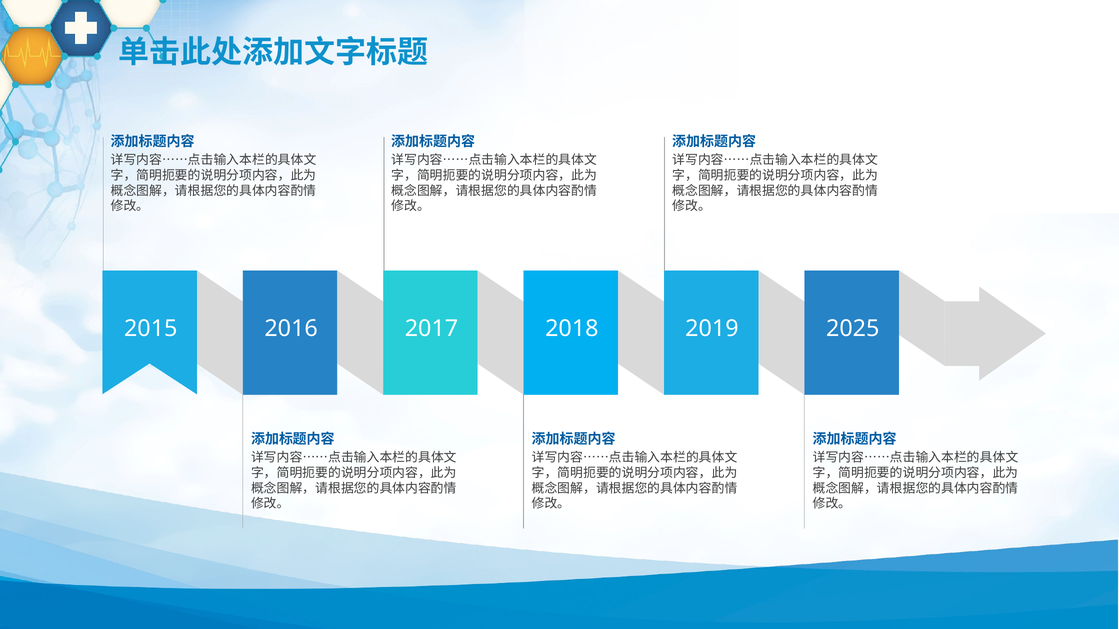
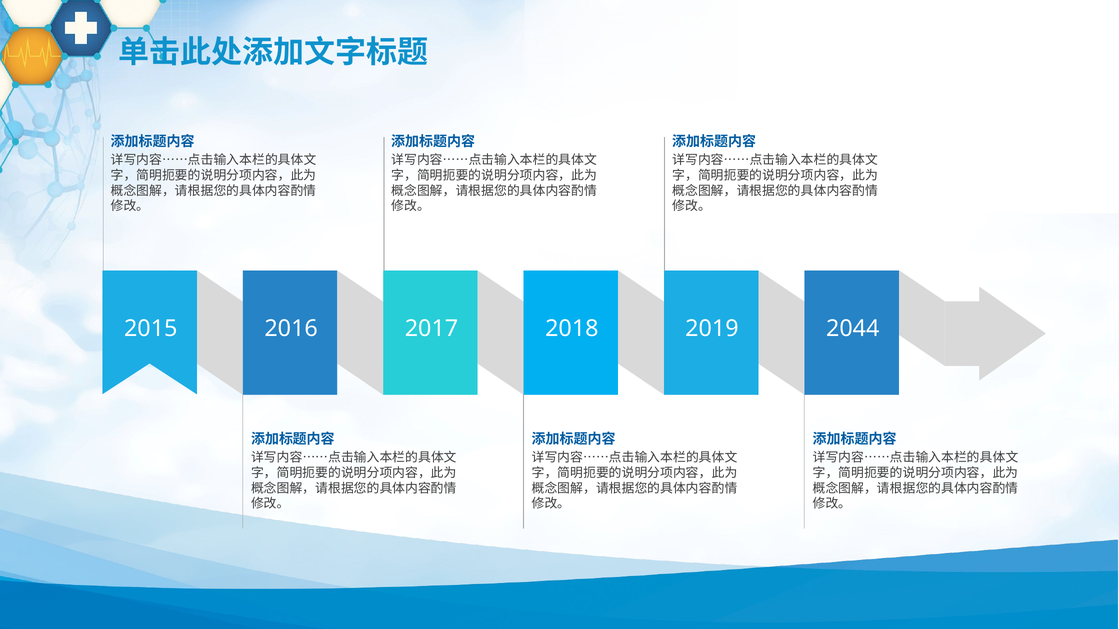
2025: 2025 -> 2044
